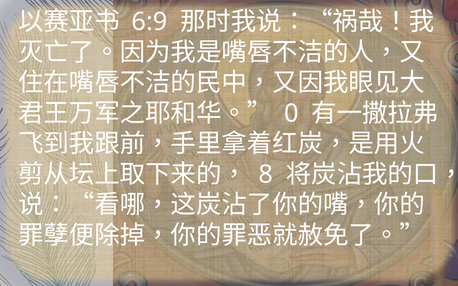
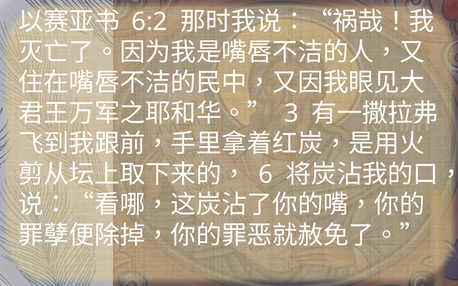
6:9: 6:9 -> 6:2
0: 0 -> 3
8: 8 -> 6
